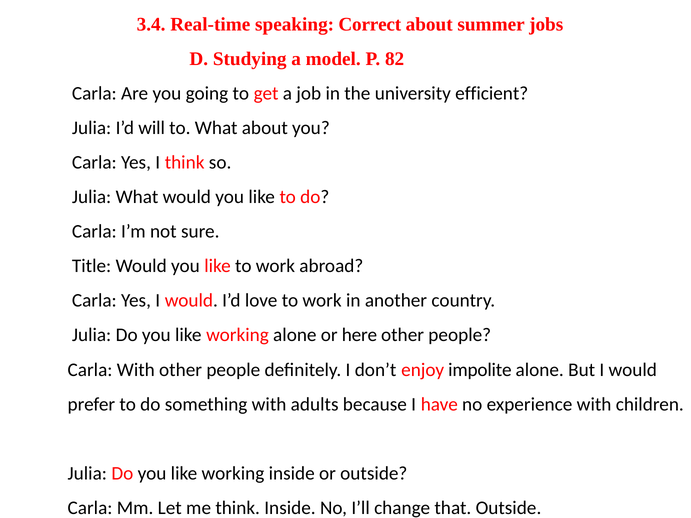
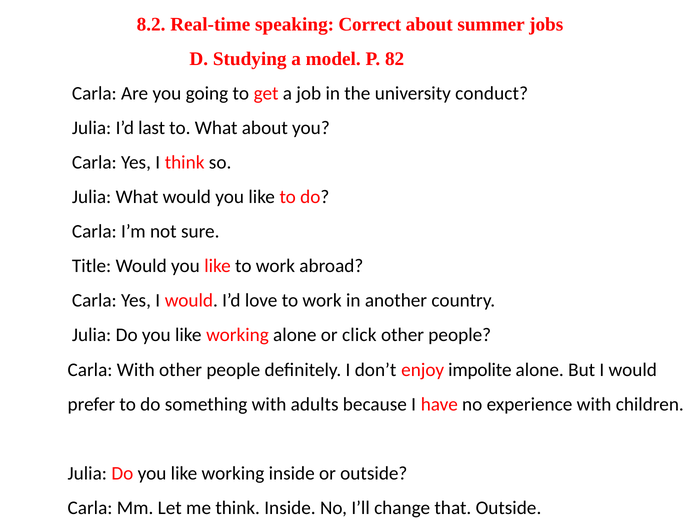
3.4: 3.4 -> 8.2
efficient: efficient -> conduct
will: will -> last
here: here -> click
